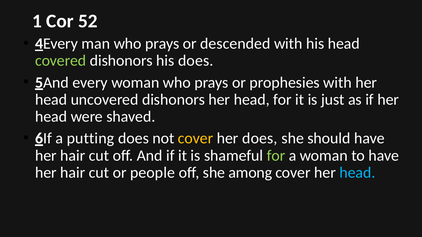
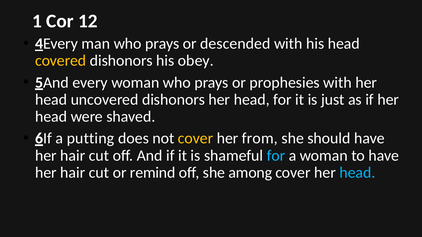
52: 52 -> 12
covered colour: light green -> yellow
his does: does -> obey
her does: does -> from
for at (276, 156) colour: light green -> light blue
people: people -> remind
